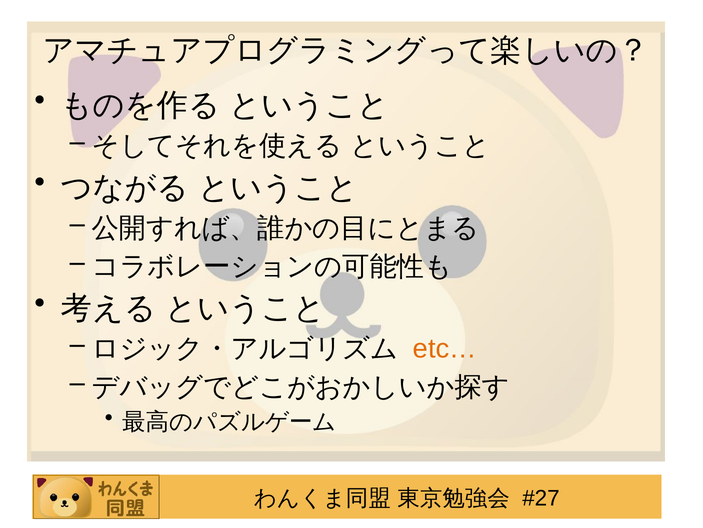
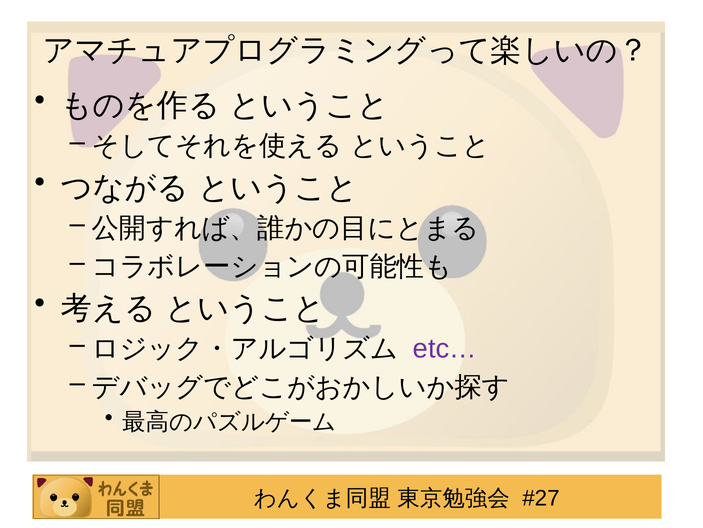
etc… colour: orange -> purple
